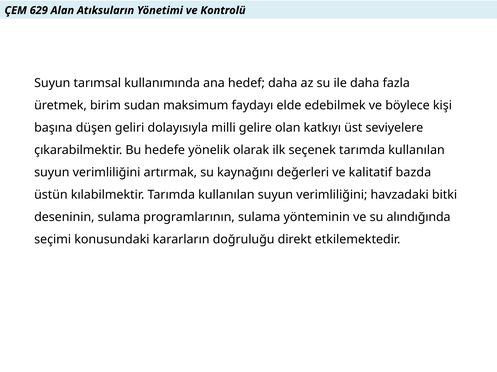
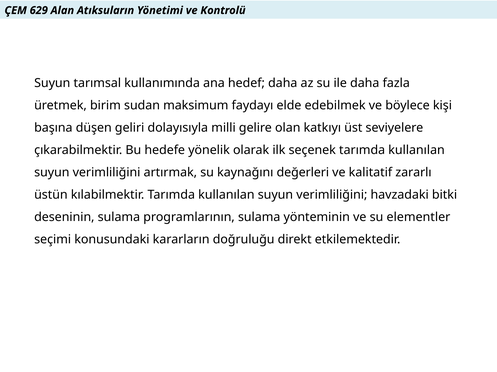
bazda: bazda -> zararlı
alındığında: alındığında -> elementler
